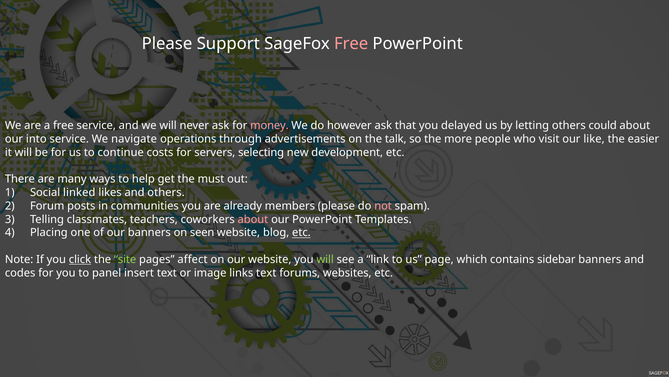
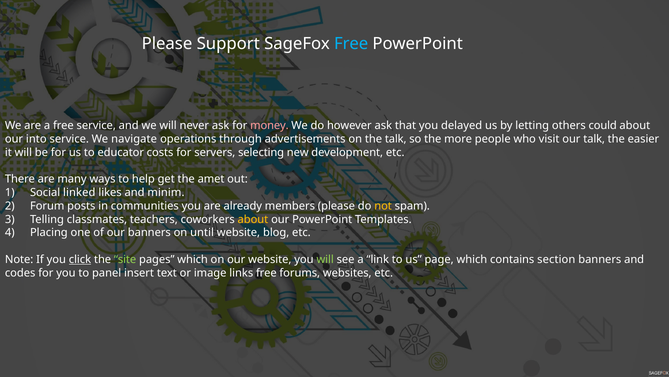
Free at (351, 44) colour: pink -> light blue
our like: like -> talk
continue: continue -> educator
must: must -> amet
and others: others -> minim
not colour: pink -> yellow
about at (253, 219) colour: pink -> yellow
seen: seen -> until
etc at (301, 232) underline: present -> none
pages affect: affect -> which
sidebar: sidebar -> section
links text: text -> free
